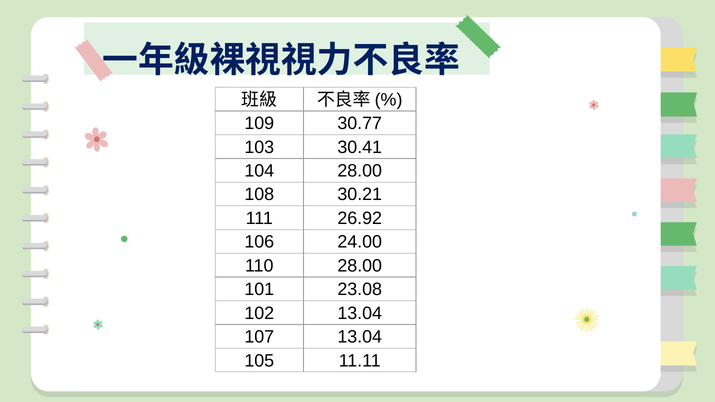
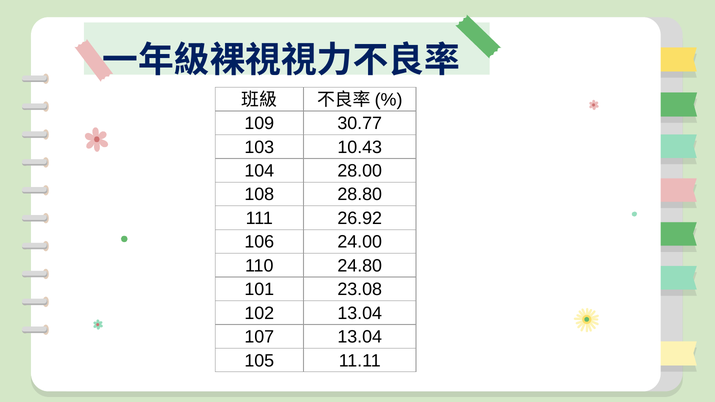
30.41: 30.41 -> 10.43
30.21: 30.21 -> 28.80
110 28.00: 28.00 -> 24.80
